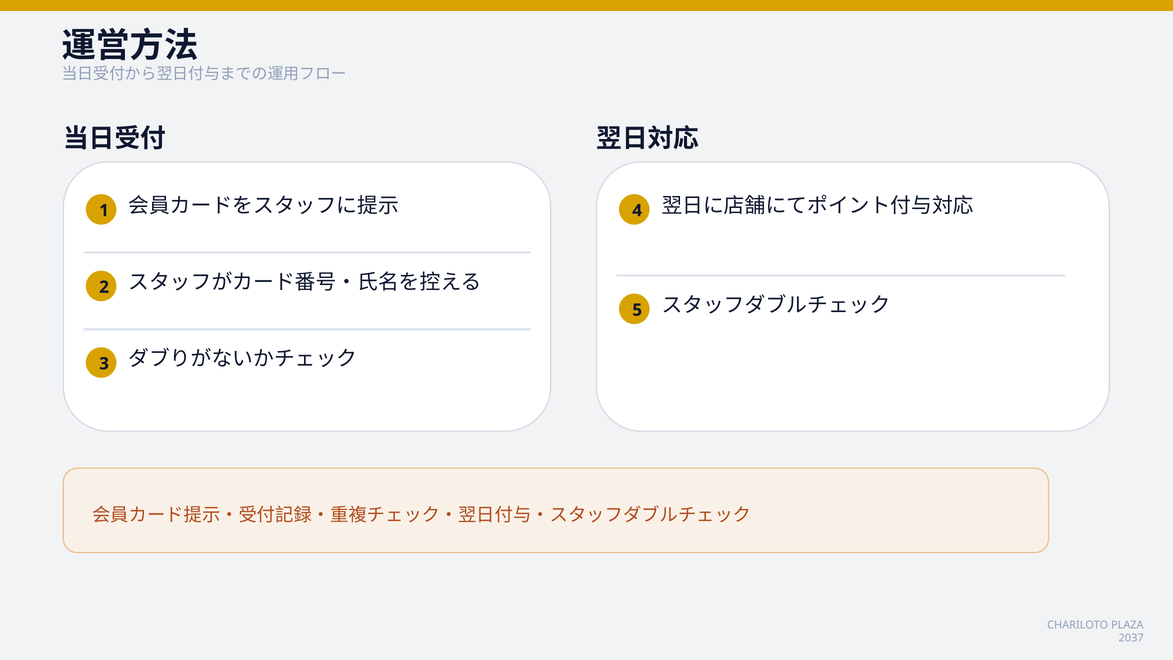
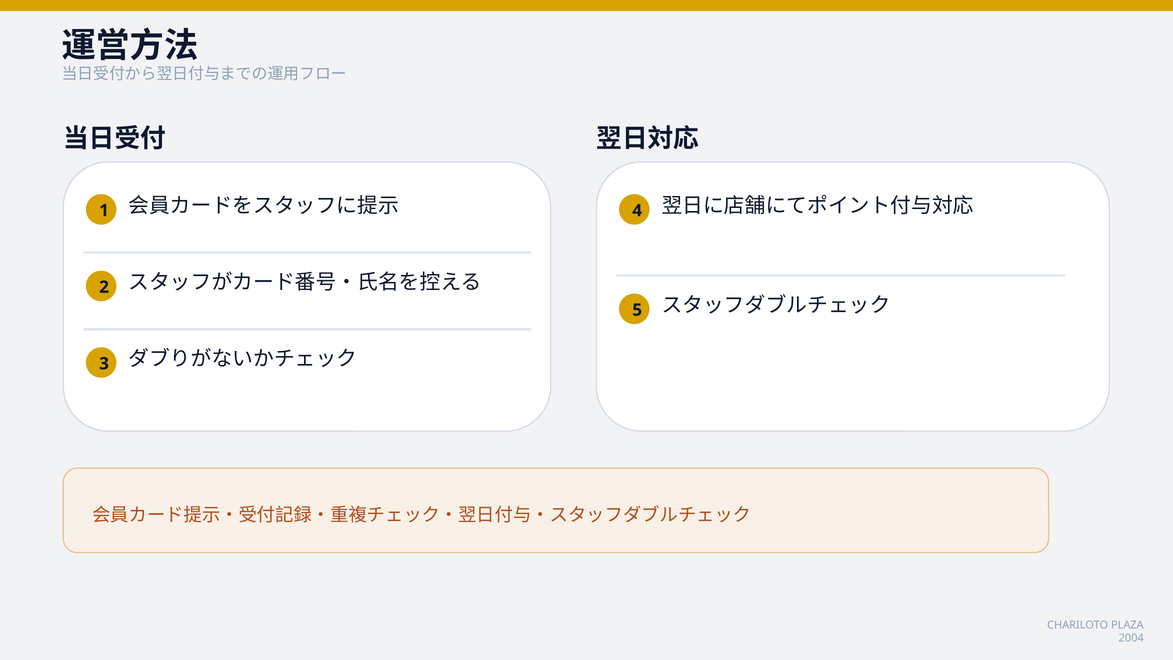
2037: 2037 -> 2004
